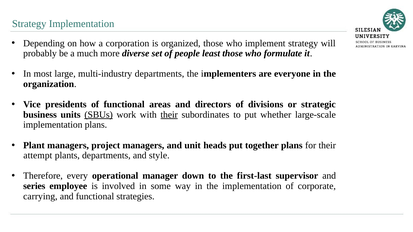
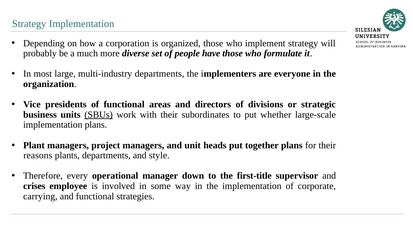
least: least -> have
their at (169, 115) underline: present -> none
attempt: attempt -> reasons
first-last: first-last -> first-title
series: series -> crises
